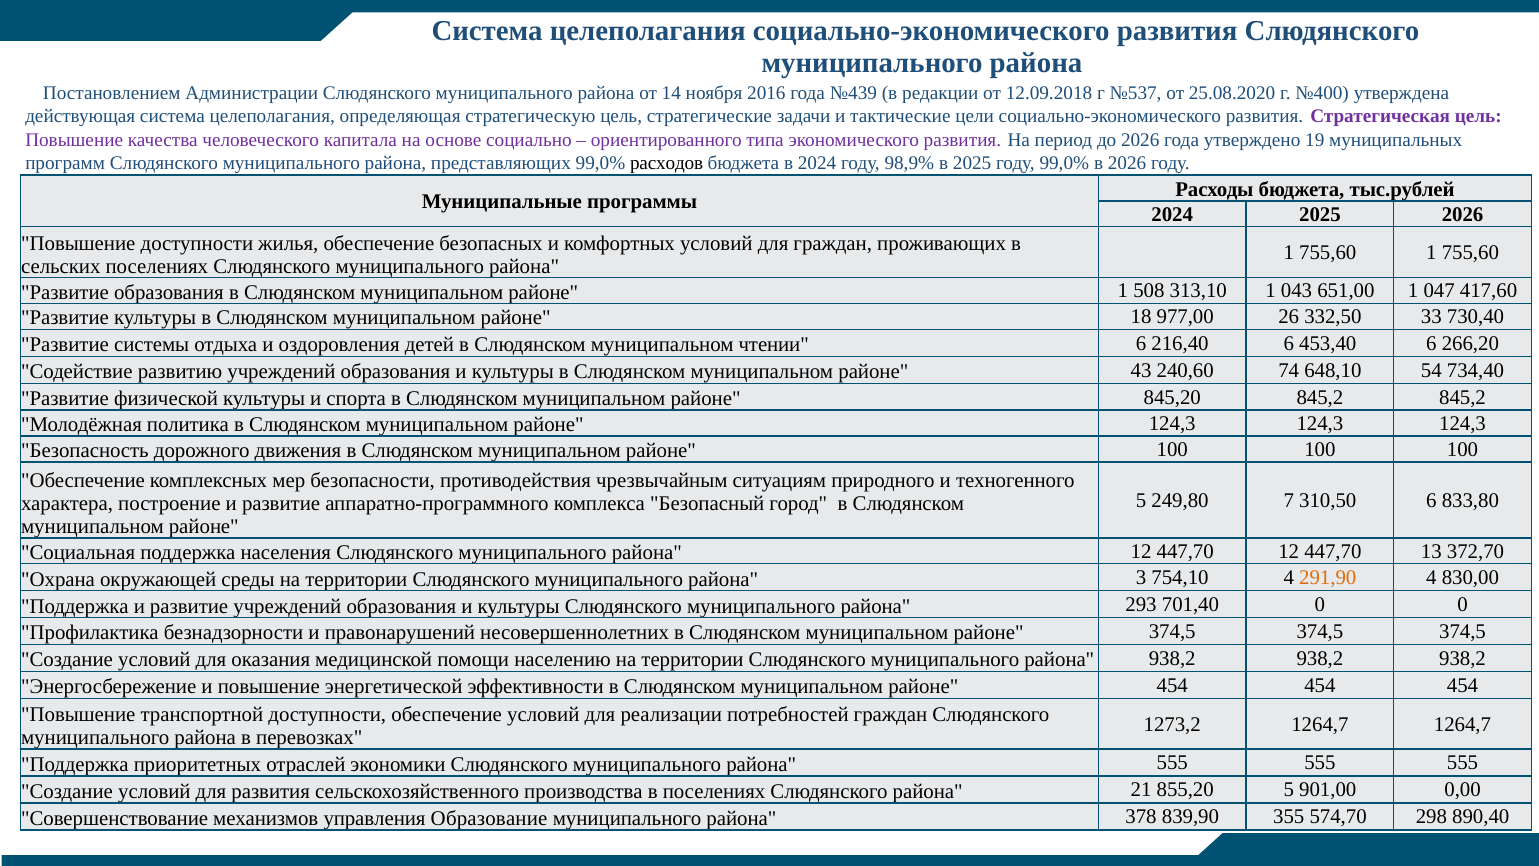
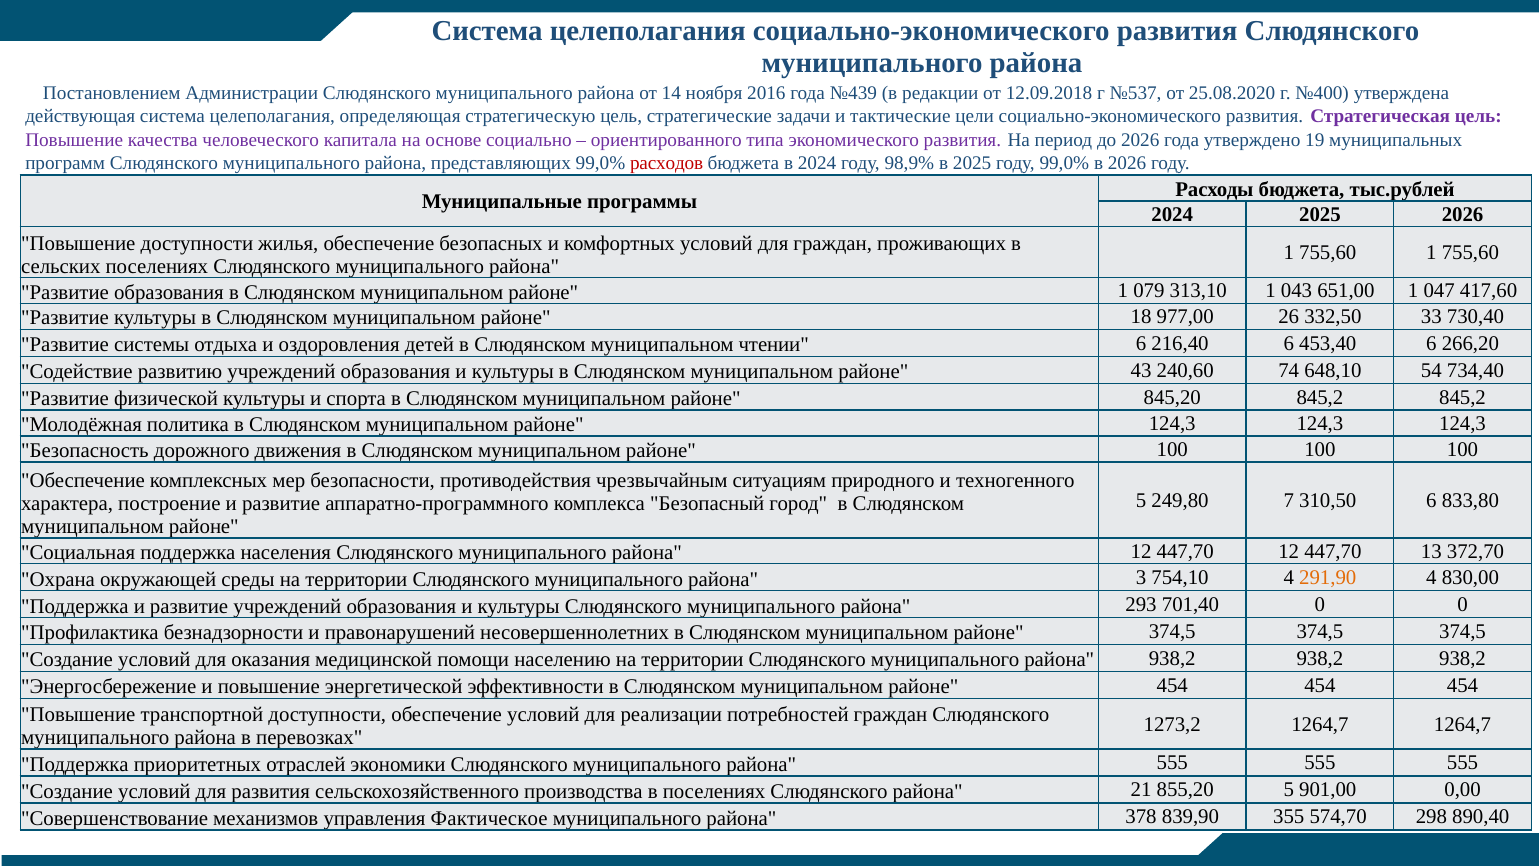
расходов colour: black -> red
508: 508 -> 079
Образование: Образование -> Фактическое
